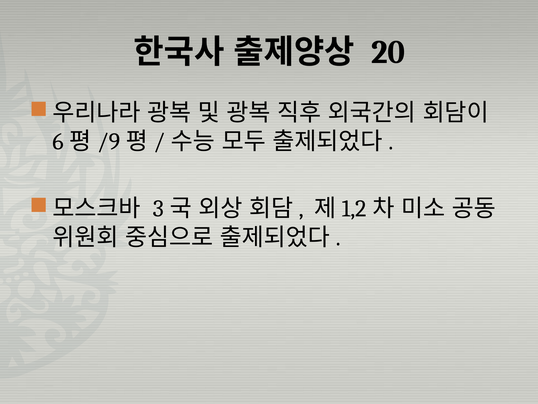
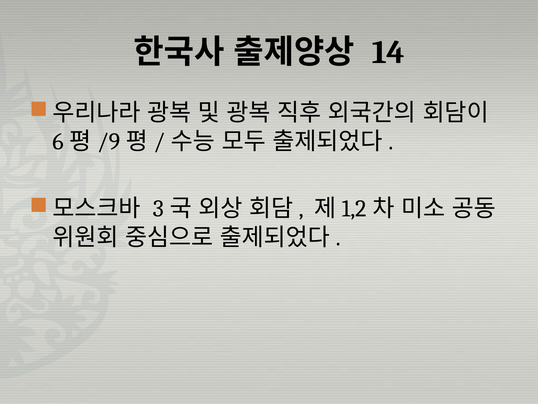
20: 20 -> 14
